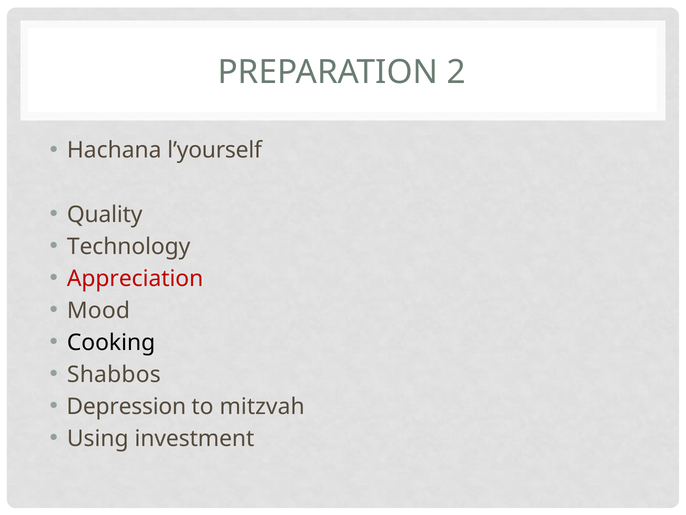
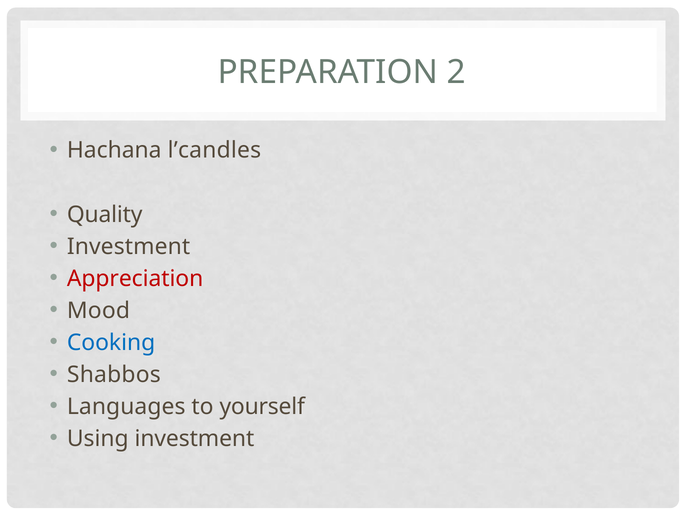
l’yourself: l’yourself -> l’candles
Technology at (129, 246): Technology -> Investment
Cooking colour: black -> blue
Depression: Depression -> Languages
mitzvah: mitzvah -> yourself
